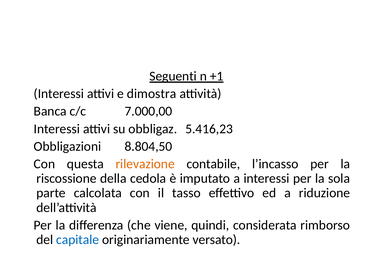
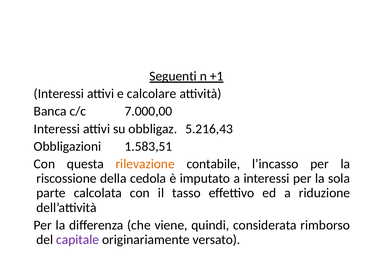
dimostra: dimostra -> calcolare
5.416,23: 5.416,23 -> 5.216,43
8.804,50: 8.804,50 -> 1.583,51
capitale colour: blue -> purple
